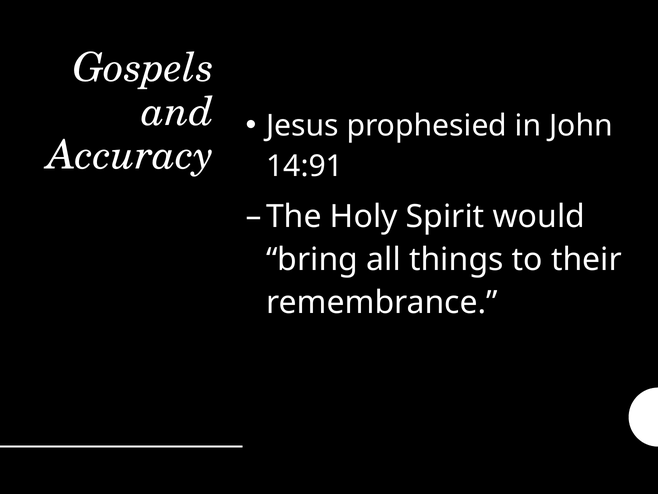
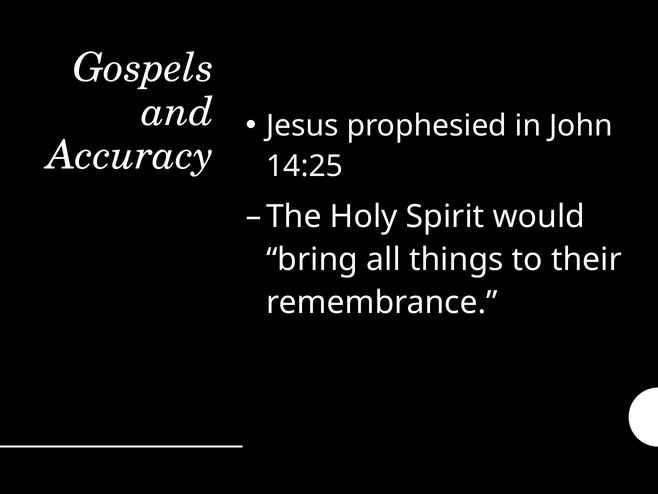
14:91: 14:91 -> 14:25
